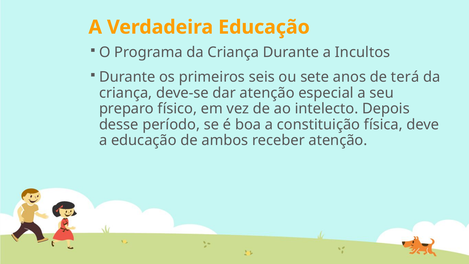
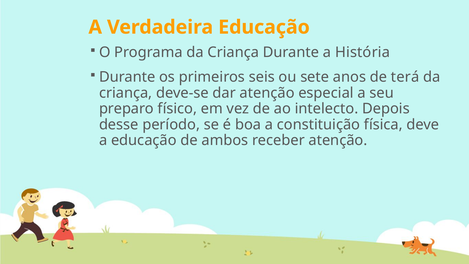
Incultos: Incultos -> História
